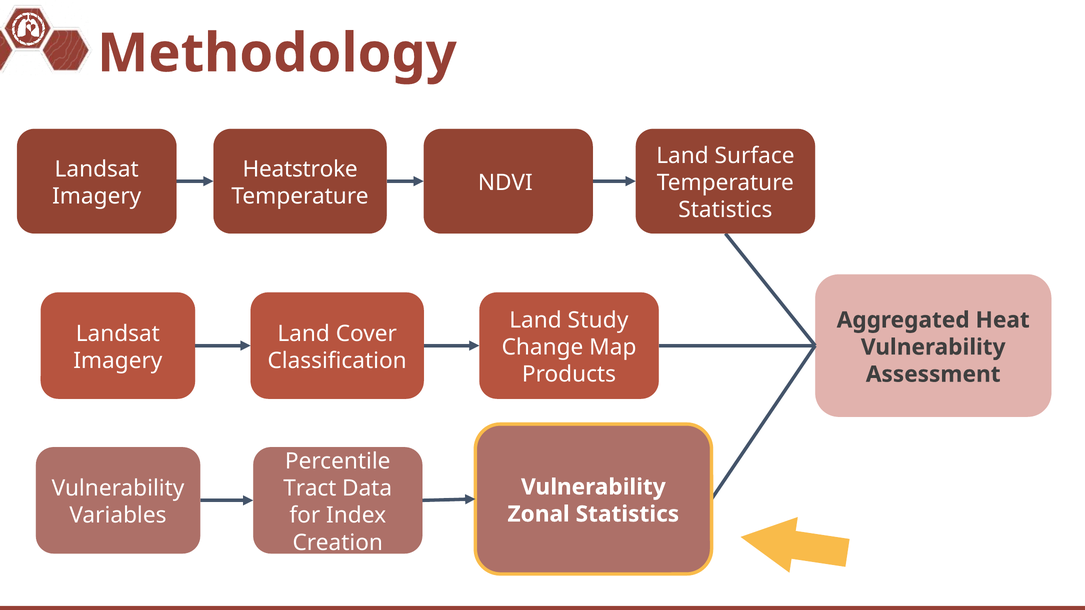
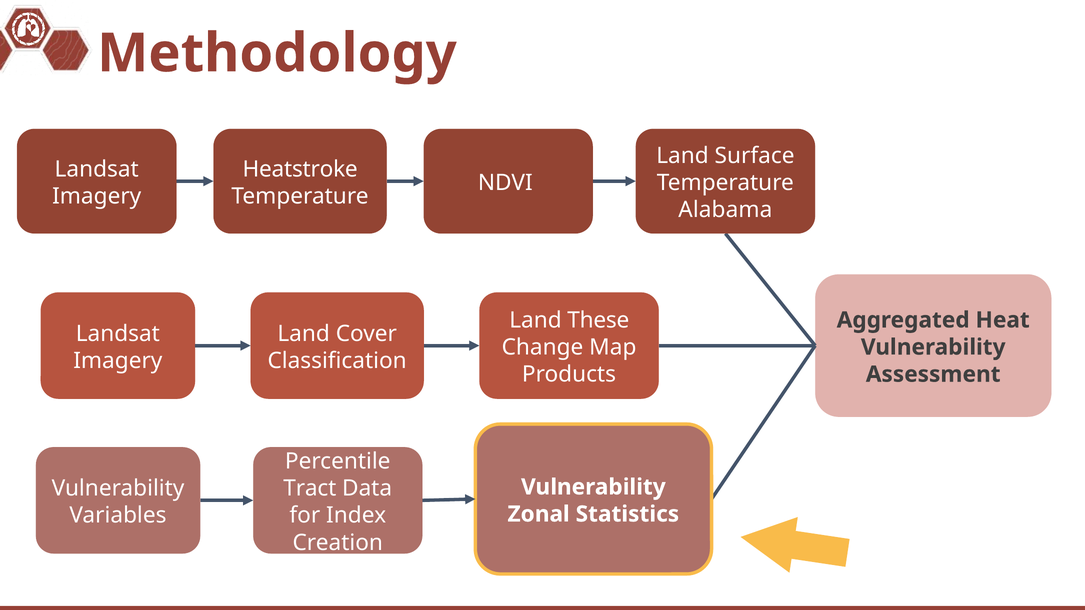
Statistics at (725, 210): Statistics -> Alabama
Study: Study -> These
